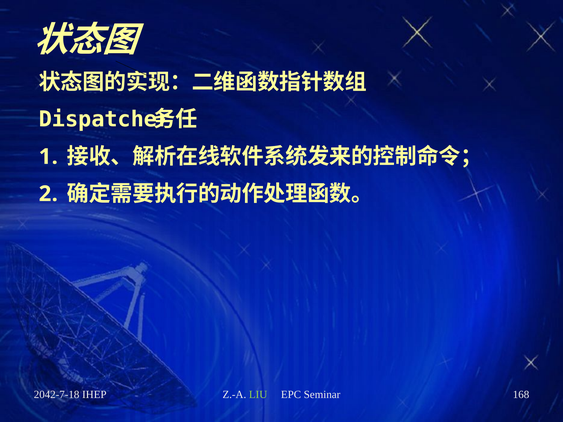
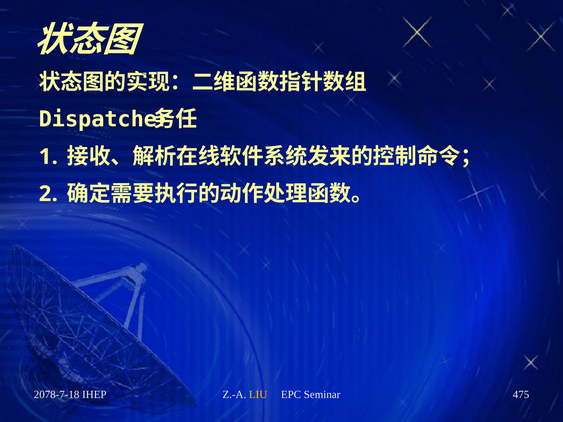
2042-7-18: 2042-7-18 -> 2078-7-18
LIU colour: light green -> yellow
168: 168 -> 475
